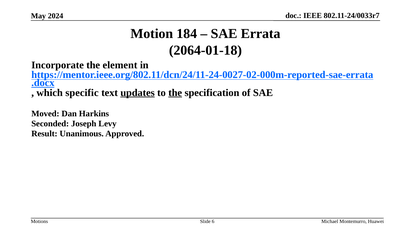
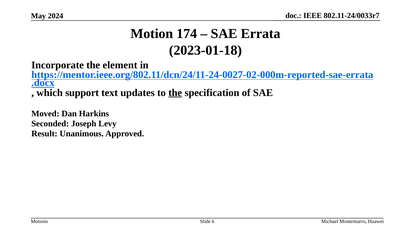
184: 184 -> 174
2064-01-18: 2064-01-18 -> 2023-01-18
specific: specific -> support
updates underline: present -> none
